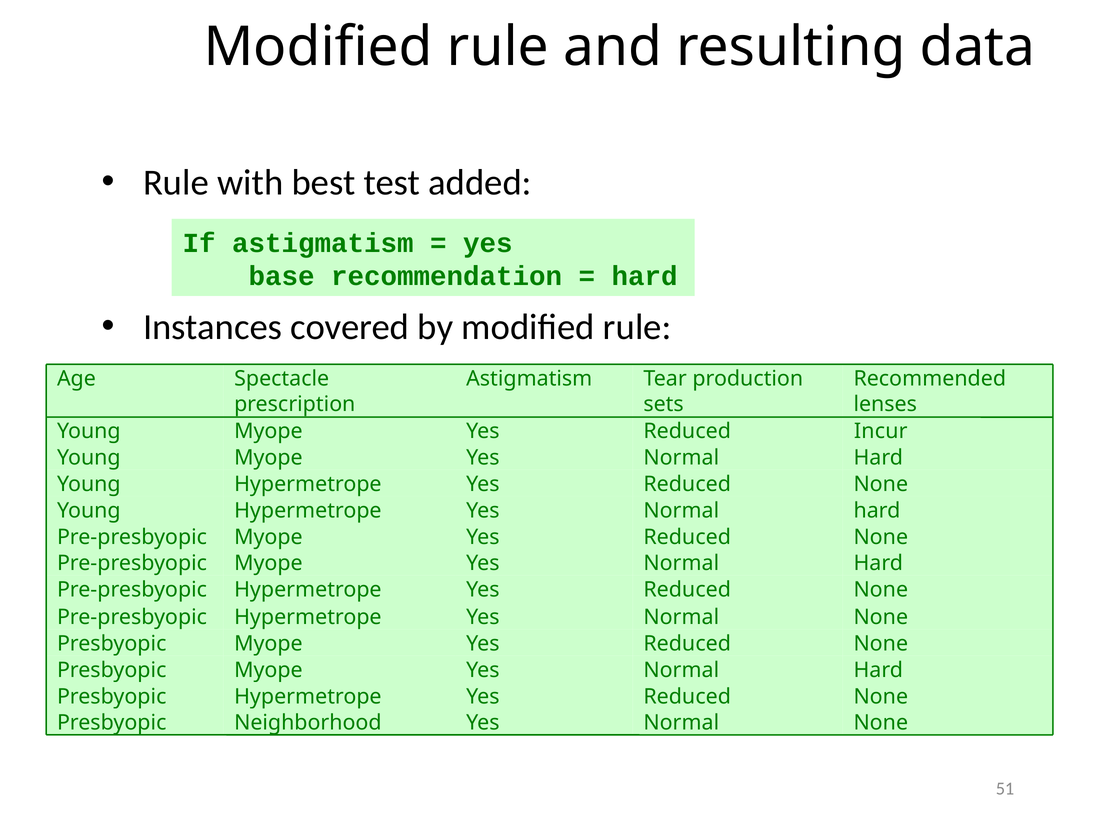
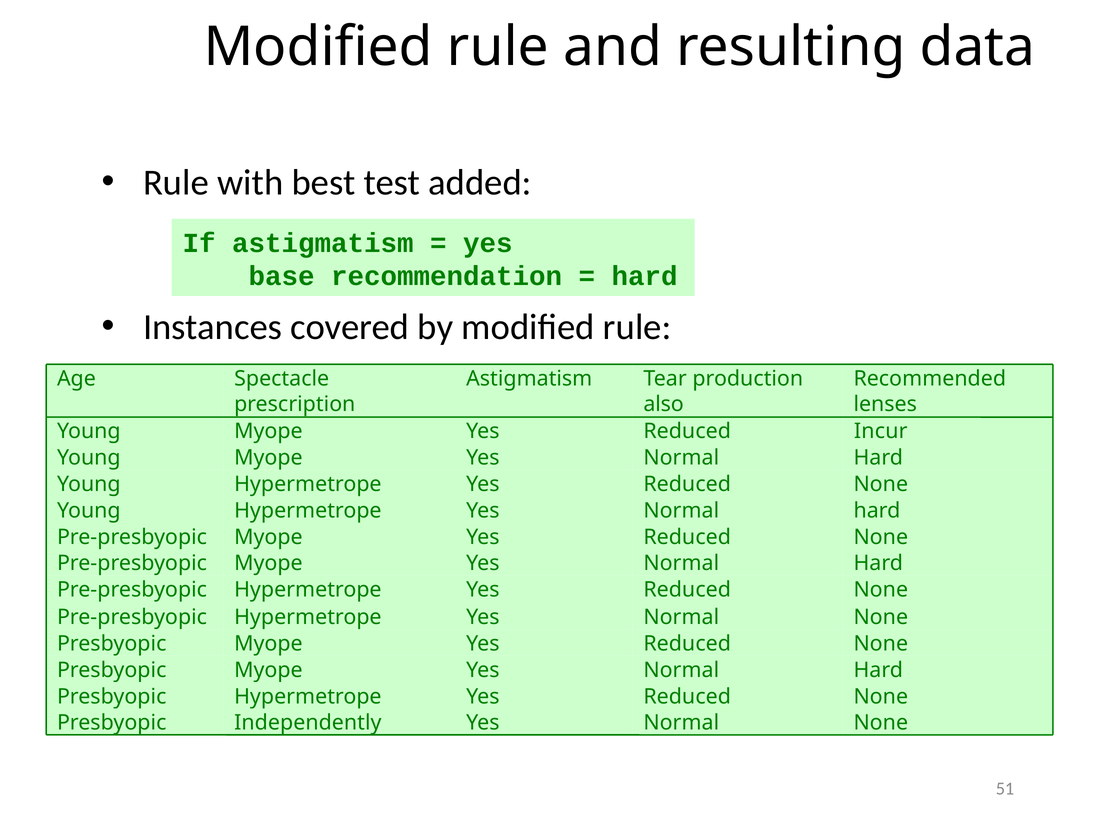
sets: sets -> also
Neighborhood: Neighborhood -> Independently
